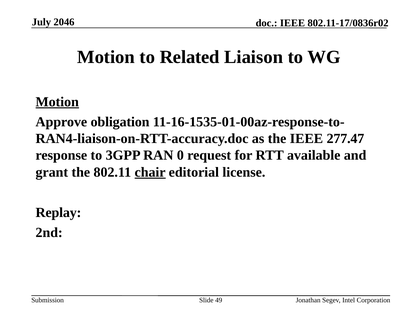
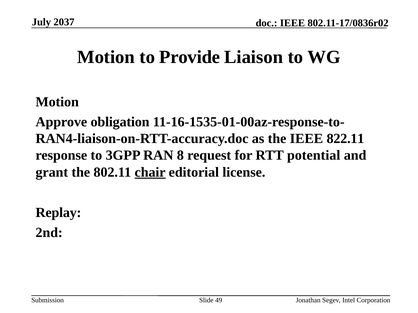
2046: 2046 -> 2037
Related: Related -> Provide
Motion at (57, 102) underline: present -> none
277.47: 277.47 -> 822.11
0: 0 -> 8
available: available -> potential
